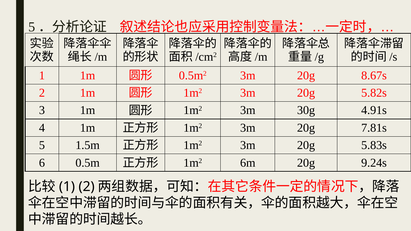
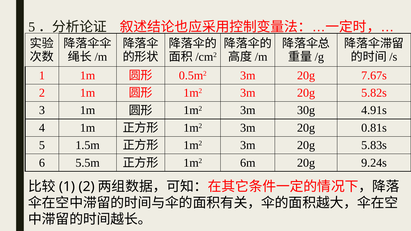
8.67s: 8.67s -> 7.67s
7.81s: 7.81s -> 0.81s
0.5m: 0.5m -> 5.5m
